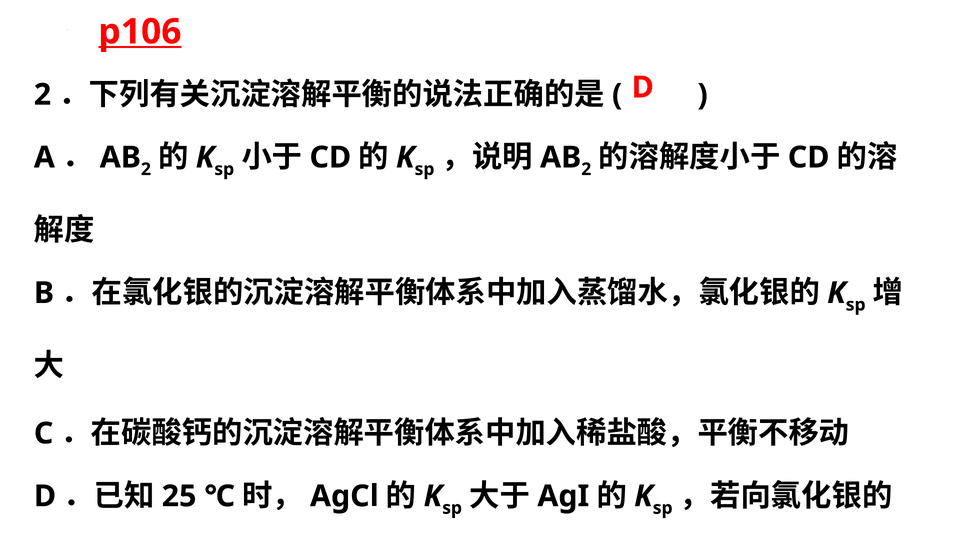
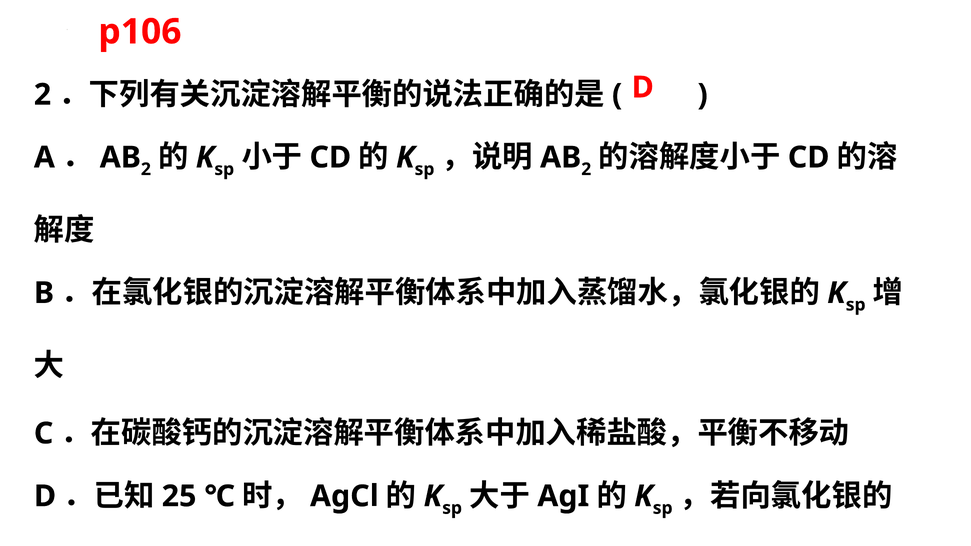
p106 underline: present -> none
